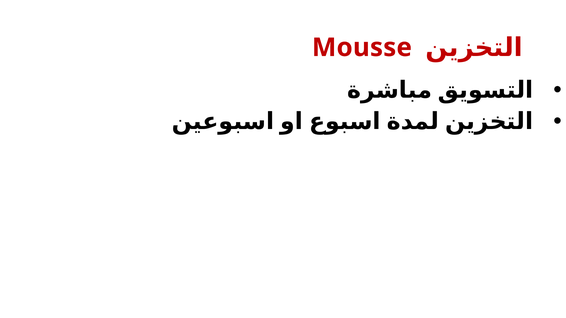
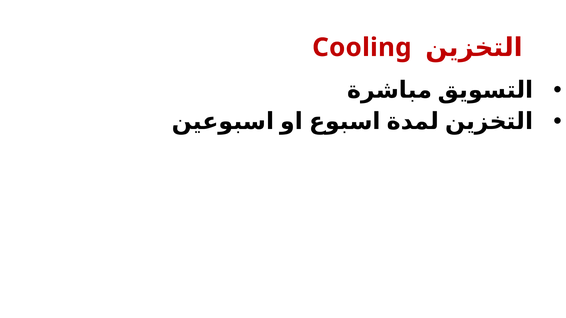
Mousse: Mousse -> Cooling
